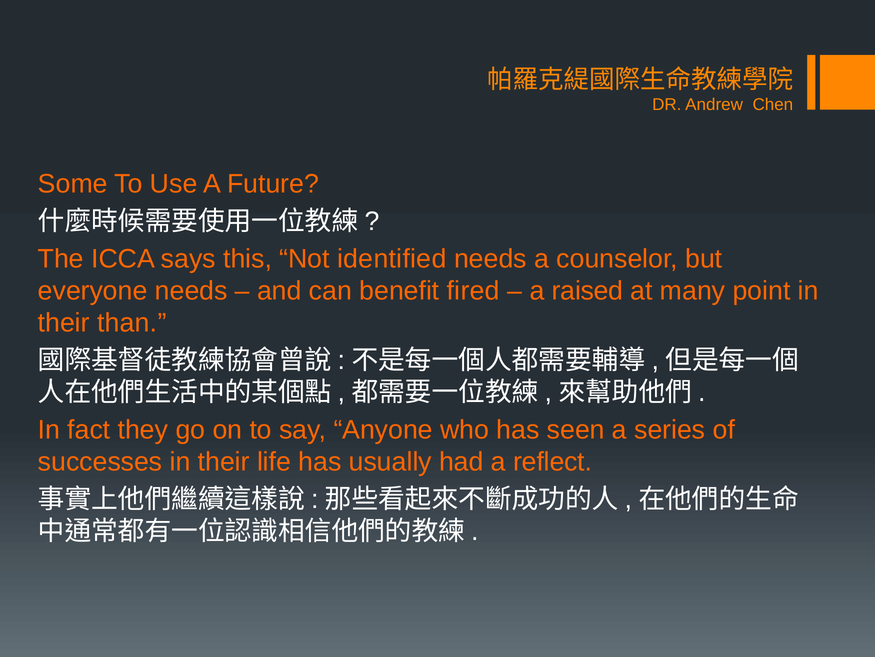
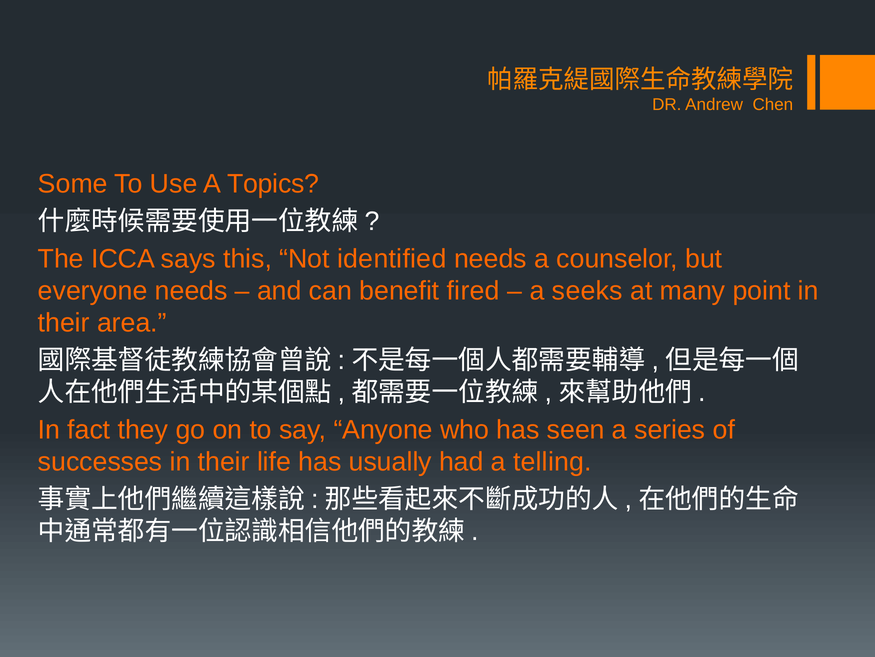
Future: Future -> Topics
raised: raised -> seeks
than: than -> area
reflect: reflect -> telling
